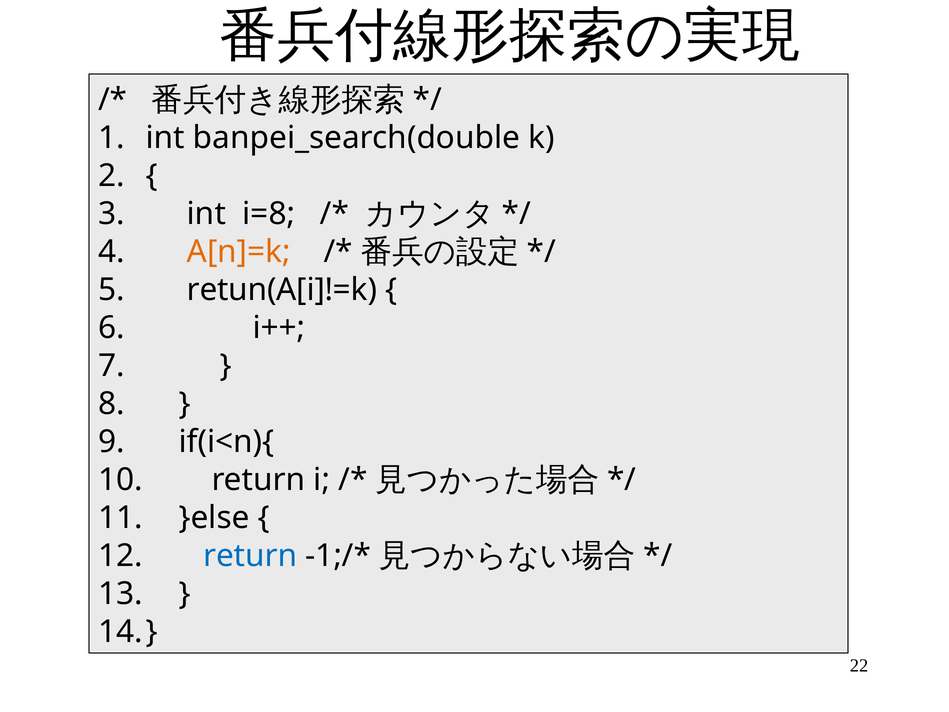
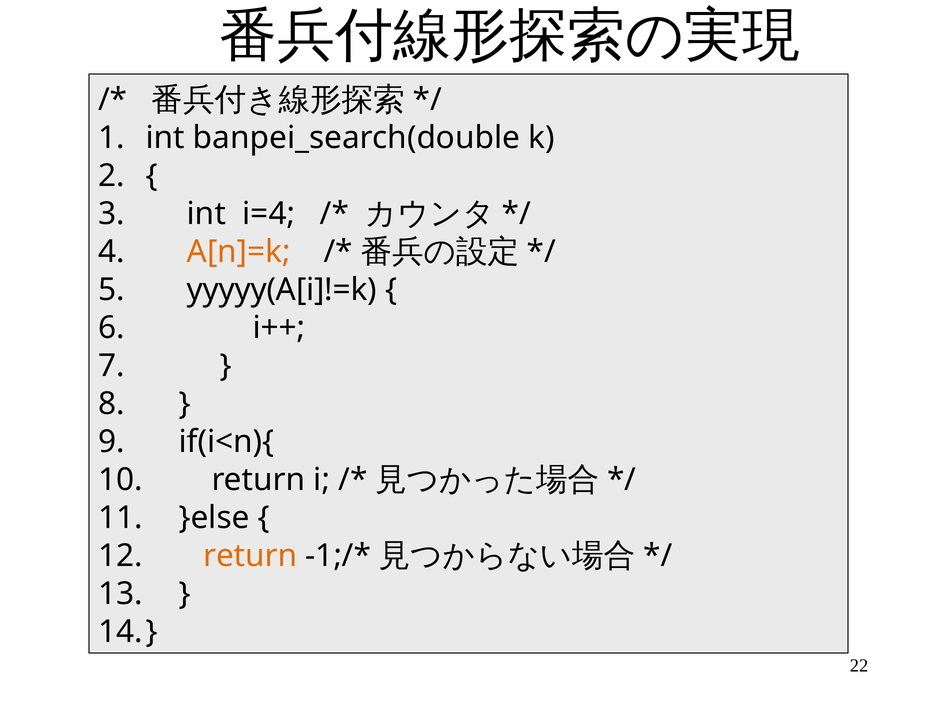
i=8: i=8 -> i=4
retun(A[i]!=k: retun(A[i]!=k -> yyyyy(A[i]!=k
return at (250, 555) colour: blue -> orange
